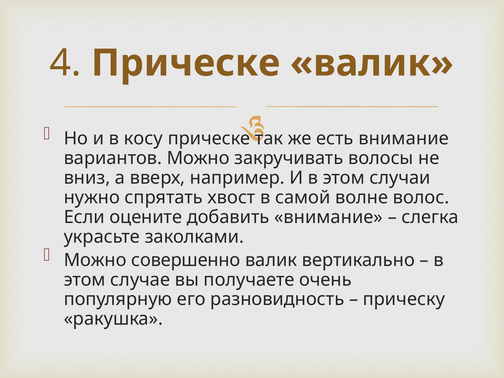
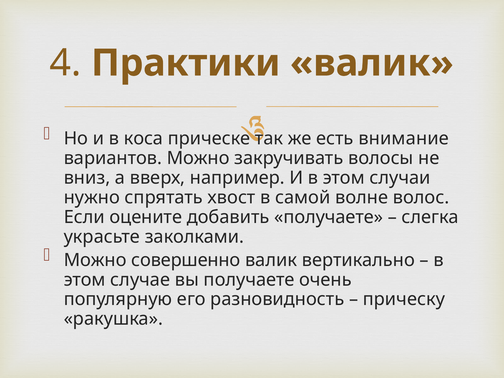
4 Прическе: Прическе -> Практики
косу: косу -> коса
добавить внимание: внимание -> получаете
